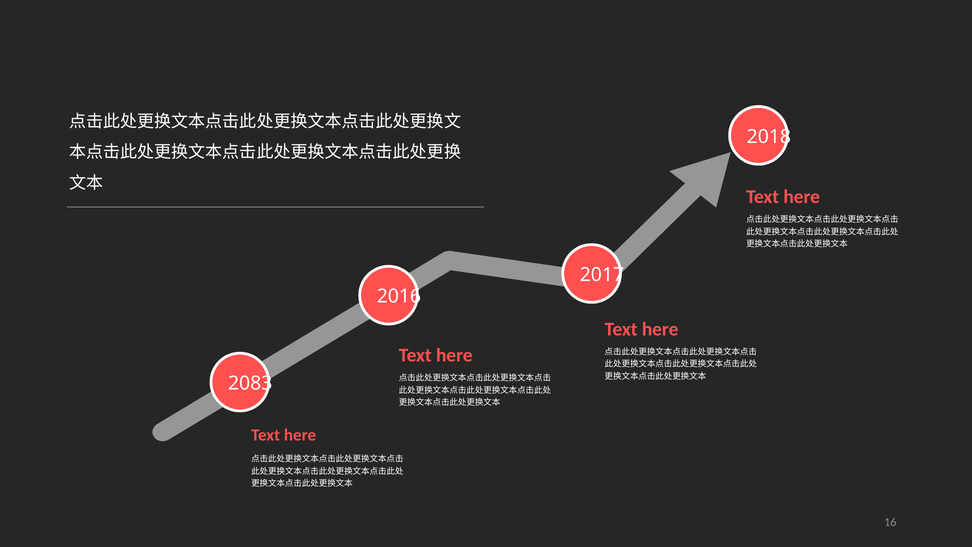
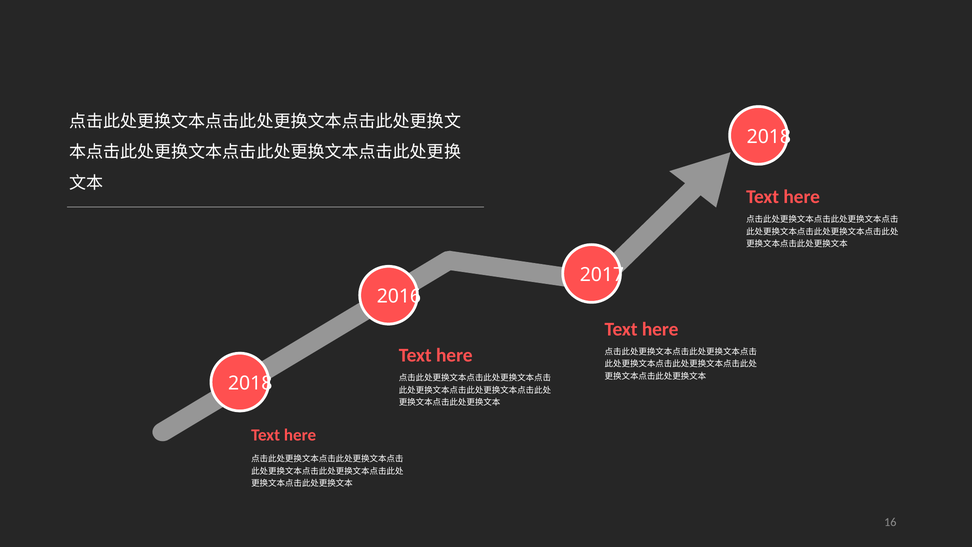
2083 at (250, 383): 2083 -> 2018
